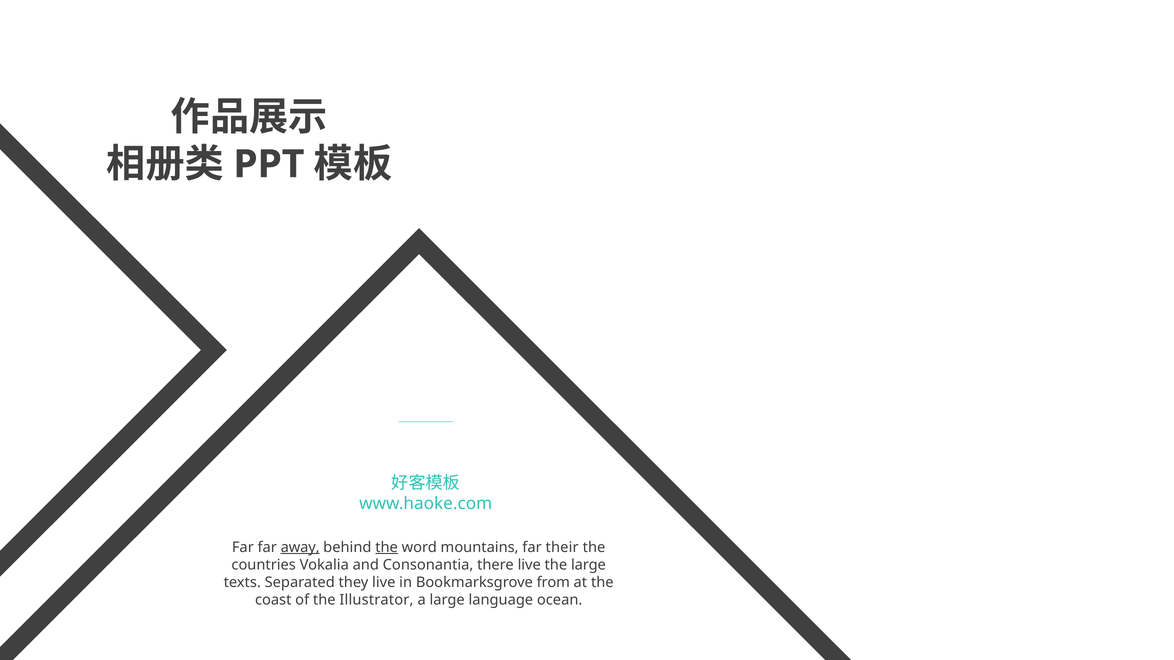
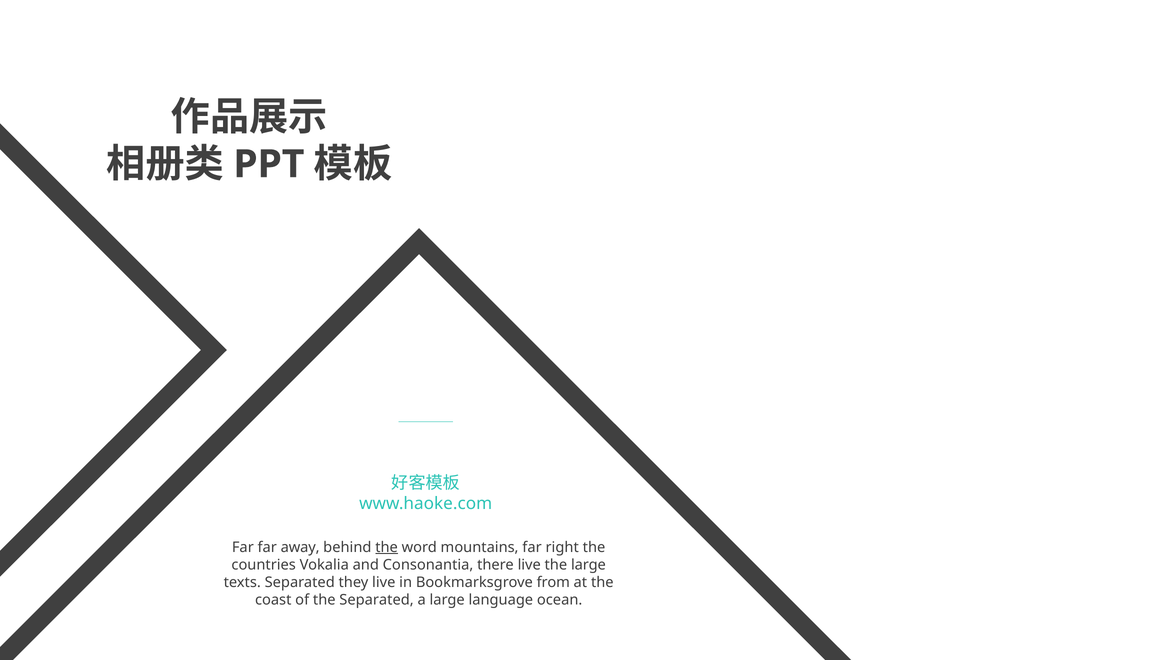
away underline: present -> none
their: their -> right
the Illustrator: Illustrator -> Separated
